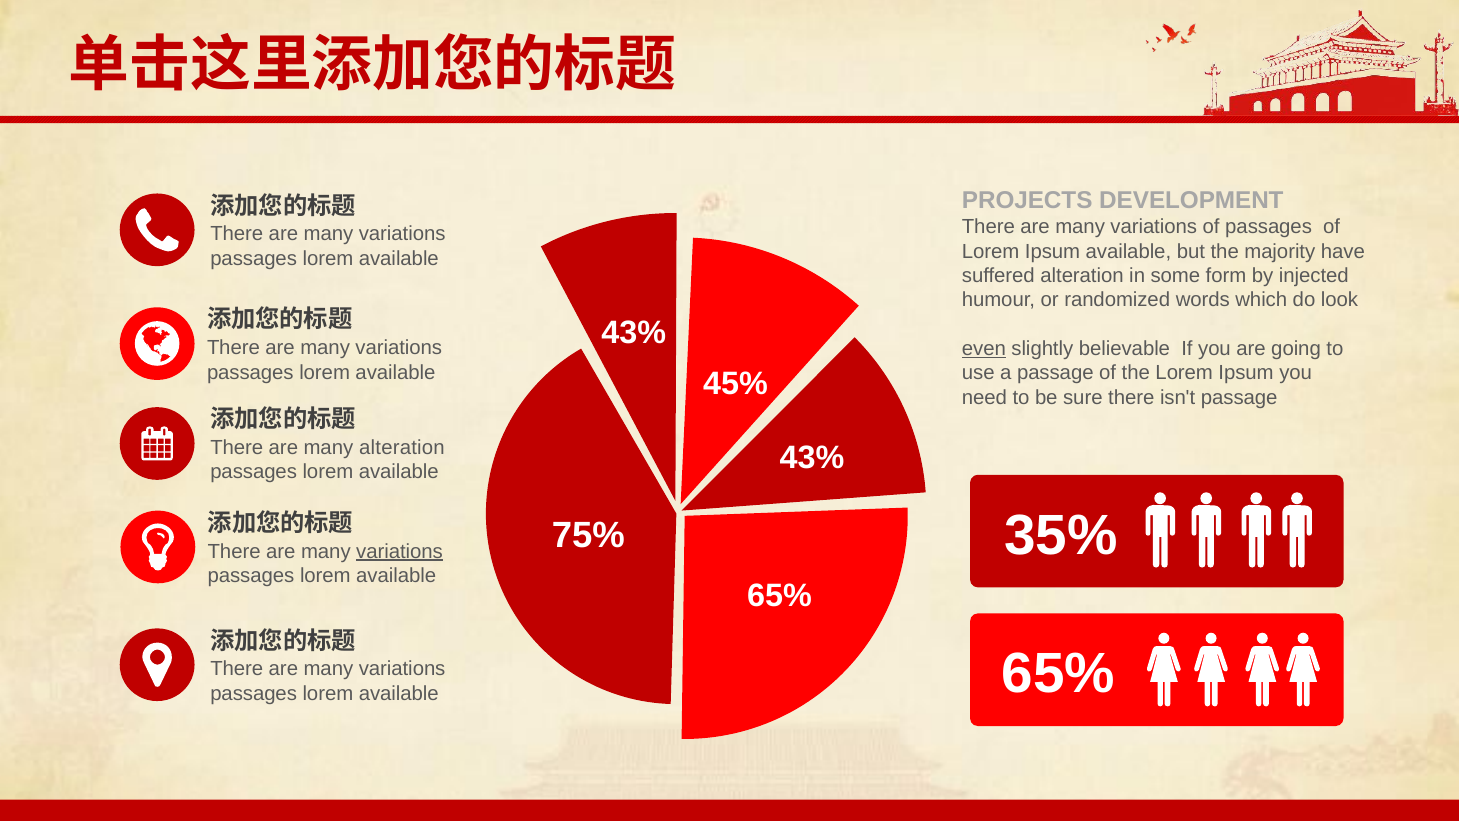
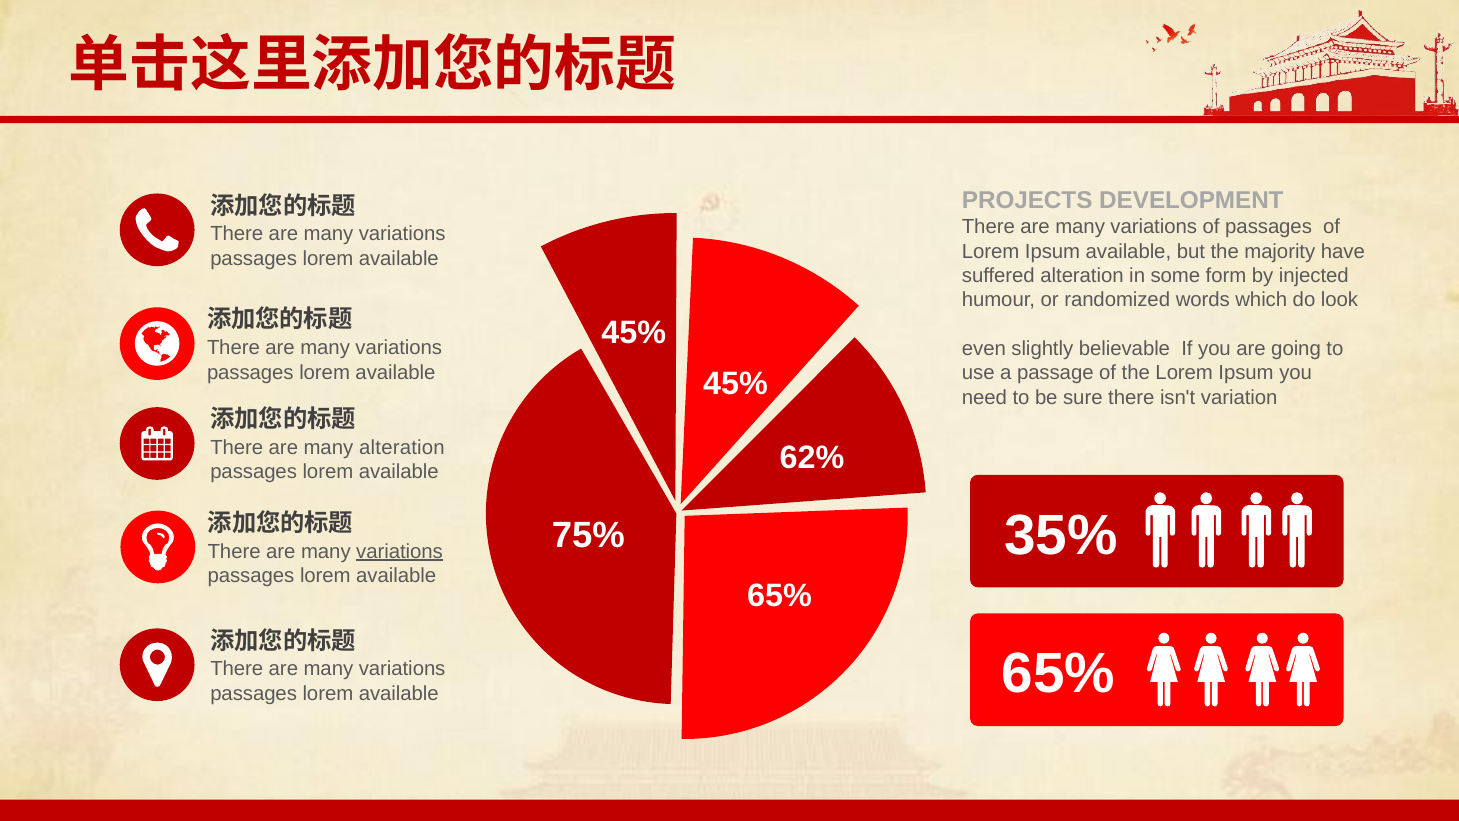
43% at (634, 333): 43% -> 45%
even underline: present -> none
isn't passage: passage -> variation
43% at (812, 458): 43% -> 62%
